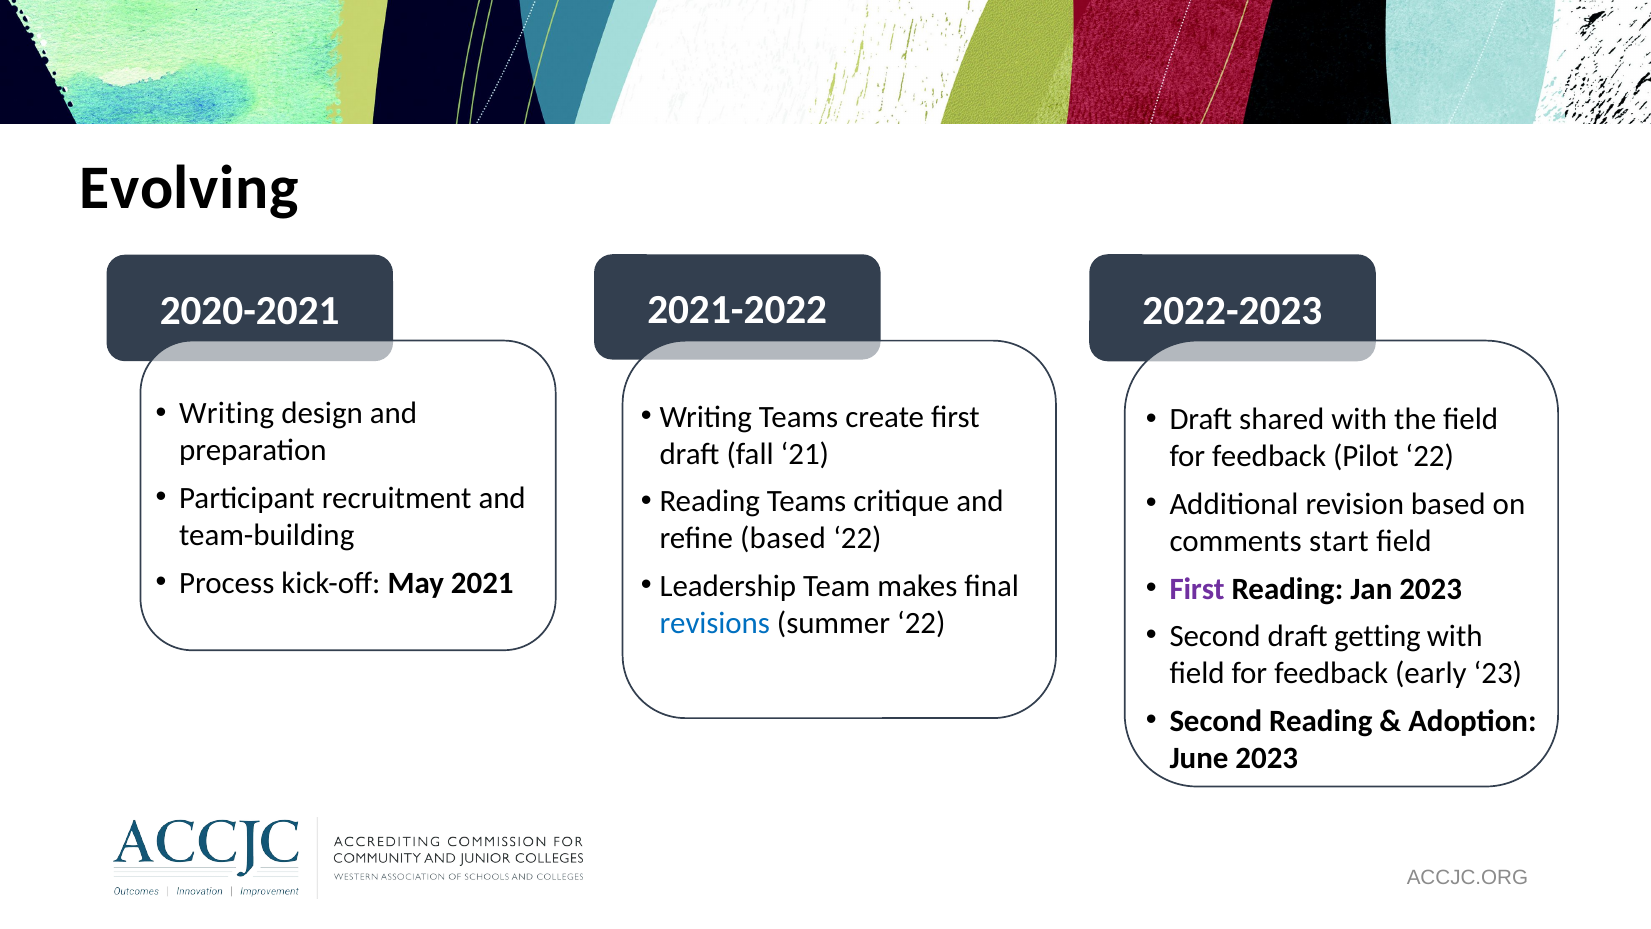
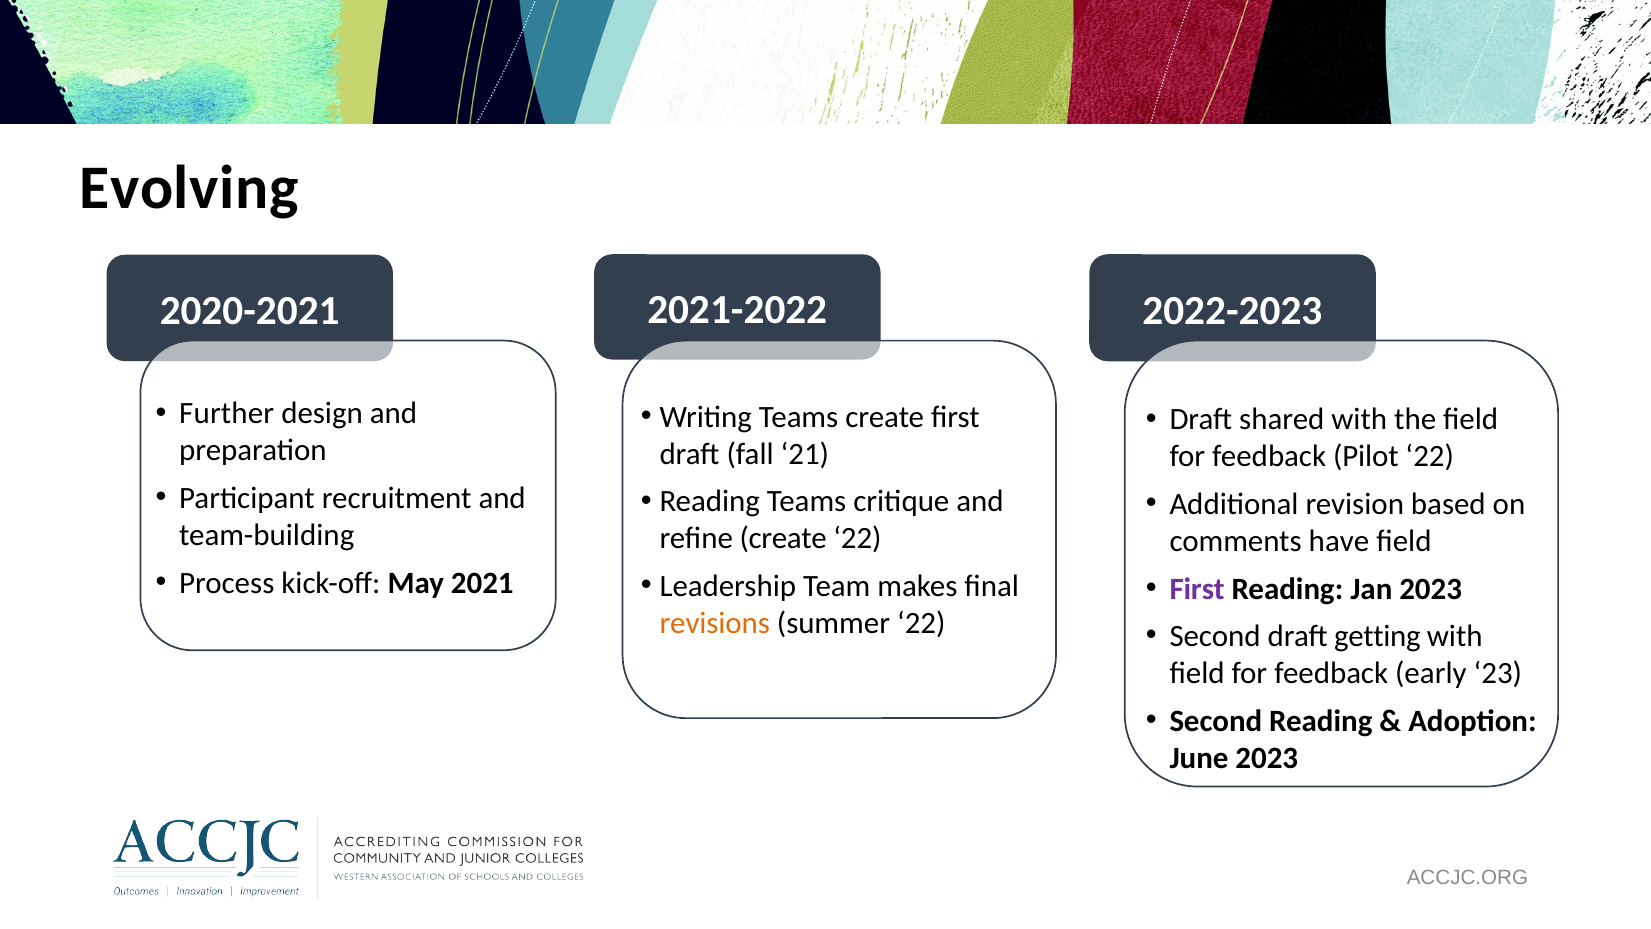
Writing at (227, 413): Writing -> Further
refine based: based -> create
start: start -> have
revisions colour: blue -> orange
